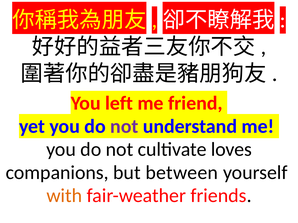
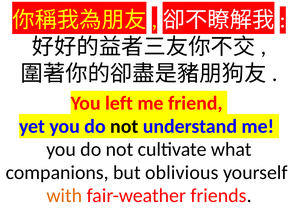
not at (124, 127) colour: purple -> black
loves: loves -> what
between: between -> oblivious
